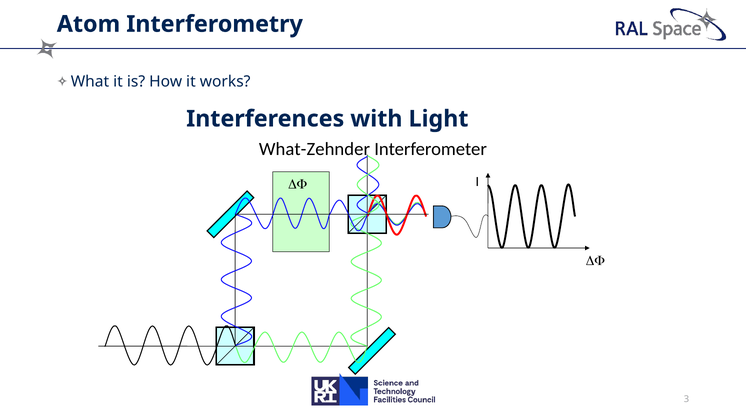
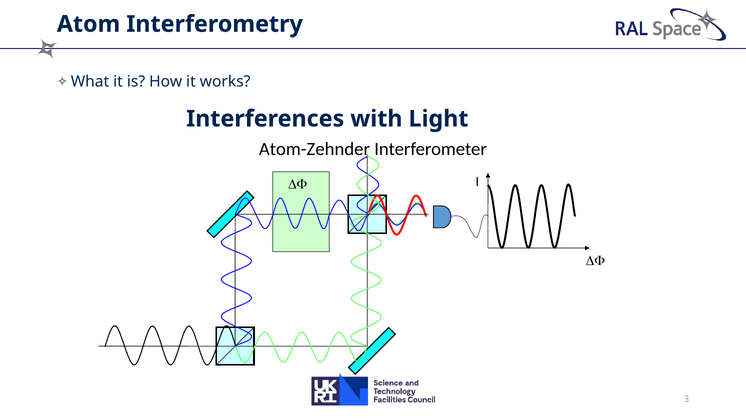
What-Zehnder: What-Zehnder -> Atom-Zehnder
